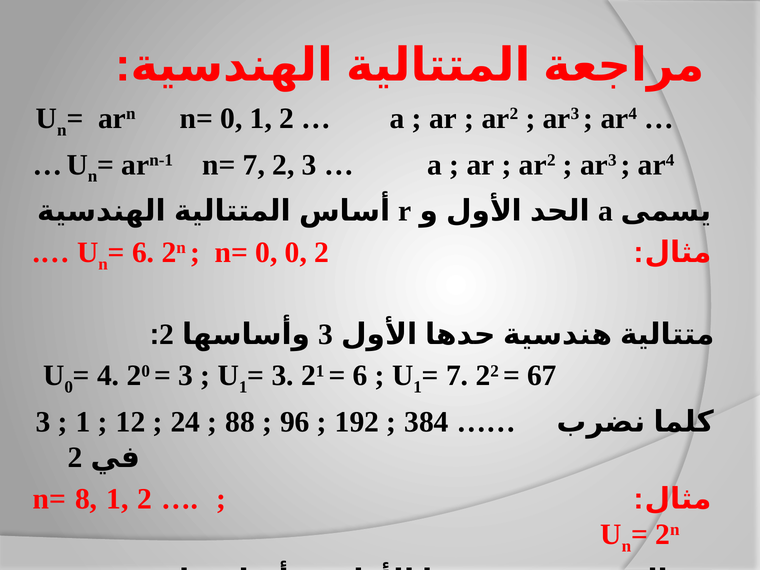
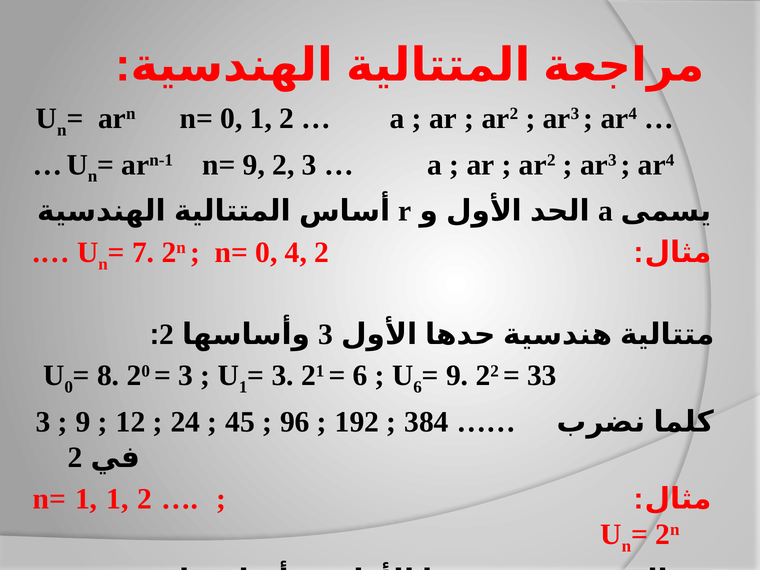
n= 7: 7 -> 9
6 at (143, 253): 6 -> 7
0 0: 0 -> 4
4 at (108, 376): 4 -> 8
1 at (418, 387): 1 -> 6
7 at (457, 376): 7 -> 9
67: 67 -> 33
1 at (83, 422): 1 -> 9
88: 88 -> 45
n= 8: 8 -> 1
